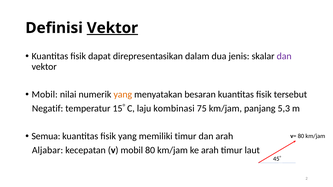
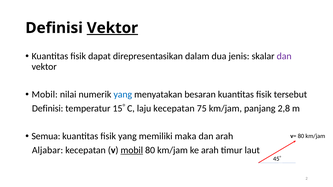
yang at (123, 95) colour: orange -> blue
Negatif at (48, 109): Negatif -> Definisi
laju kombinasi: kombinasi -> kecepatan
5,3: 5,3 -> 2,8
memiliki timur: timur -> maka
mobil at (132, 150) underline: none -> present
